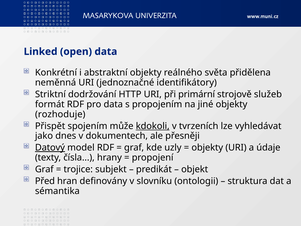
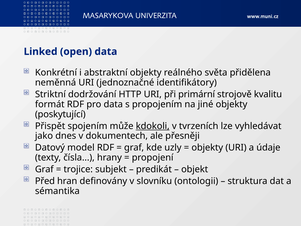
služeb: služeb -> kvalitu
rozhoduje: rozhoduje -> poskytující
Datový underline: present -> none
